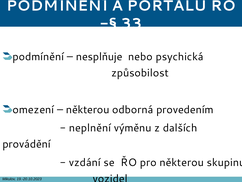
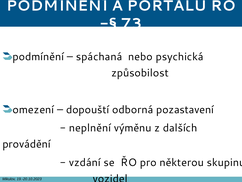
33: 33 -> 73
nesplňuje: nesplňuje -> spáchaná
některou at (88, 109): některou -> dopouští
provedením: provedením -> pozastavení
